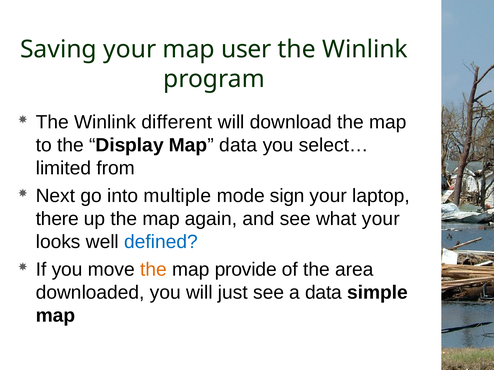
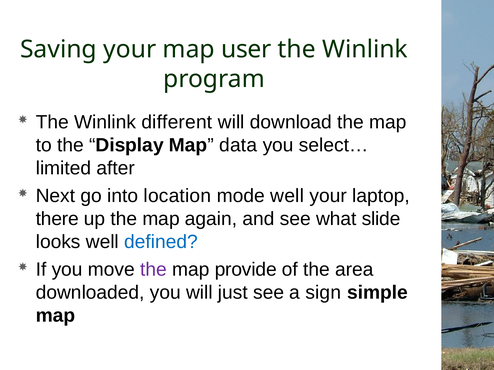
from: from -> after
multiple: multiple -> location
mode sign: sign -> well
what your: your -> slide
the at (153, 270) colour: orange -> purple
a data: data -> sign
